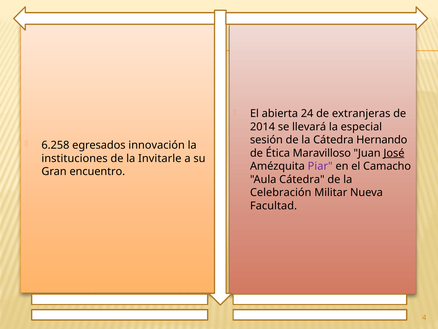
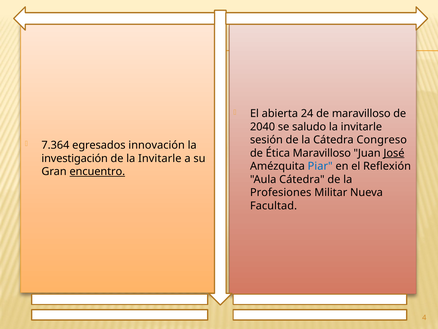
de extranjeras: extranjeras -> maravilloso
2014: 2014 -> 2040
llevará: llevará -> saludo
especial at (361, 127): especial -> invitarle
Hernando: Hernando -> Congreso
6.258: 6.258 -> 7.364
instituciones: instituciones -> investigación
Piar colour: purple -> blue
Camacho: Camacho -> Reflexión
encuentro underline: none -> present
Celebración: Celebración -> Profesiones
